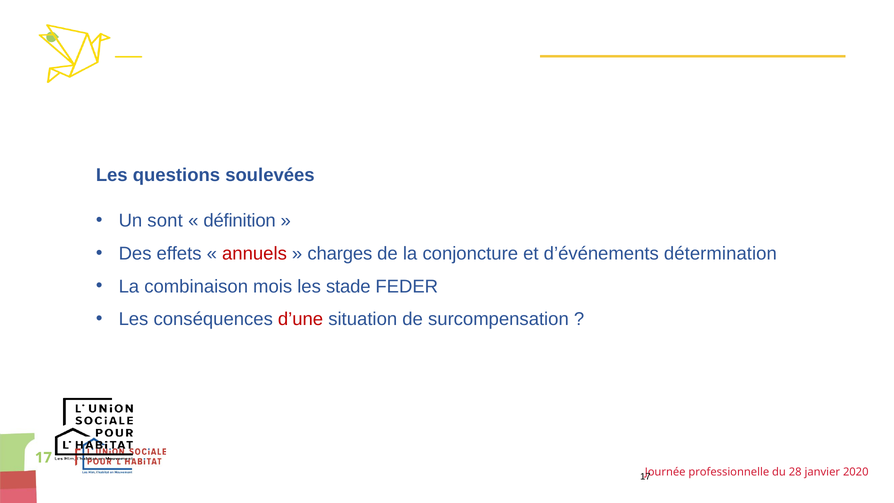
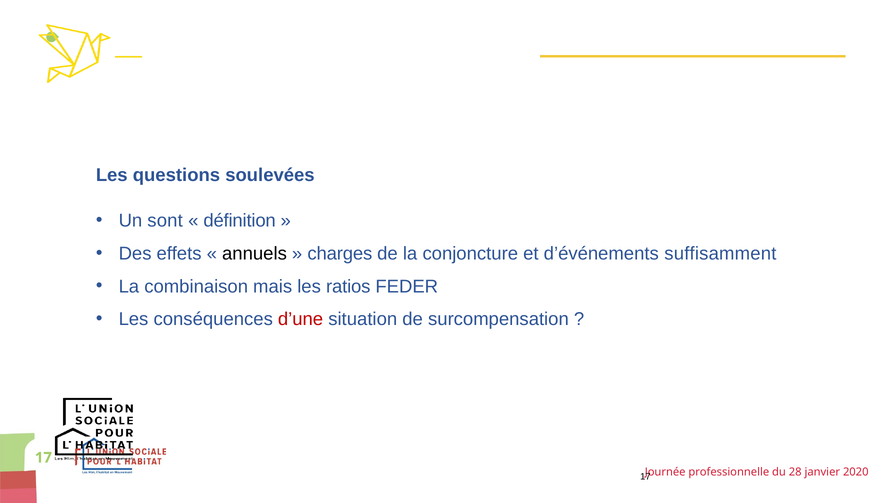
annuels colour: red -> black
détermination: détermination -> suffisamment
mois: mois -> mais
stade: stade -> ratios
